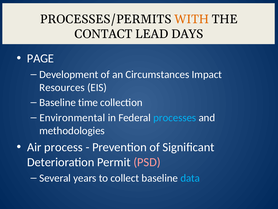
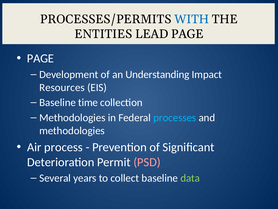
WITH colour: orange -> blue
CONTACT: CONTACT -> ENTITIES
LEAD DAYS: DAYS -> PAGE
Circumstances: Circumstances -> Understanding
Environmental at (72, 117): Environmental -> Methodologies
data colour: light blue -> light green
